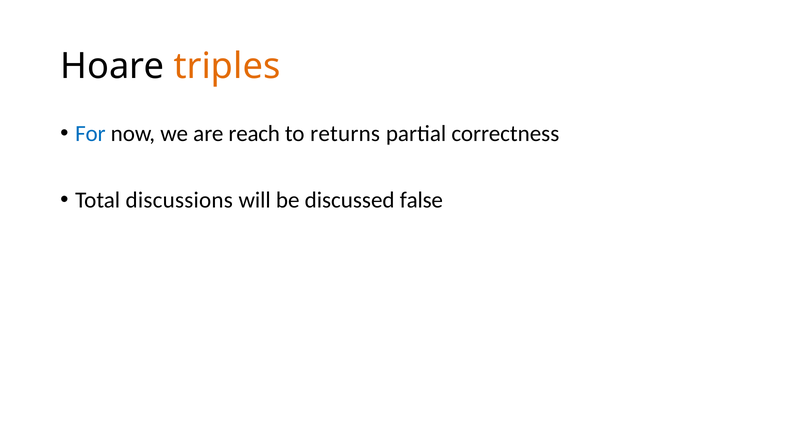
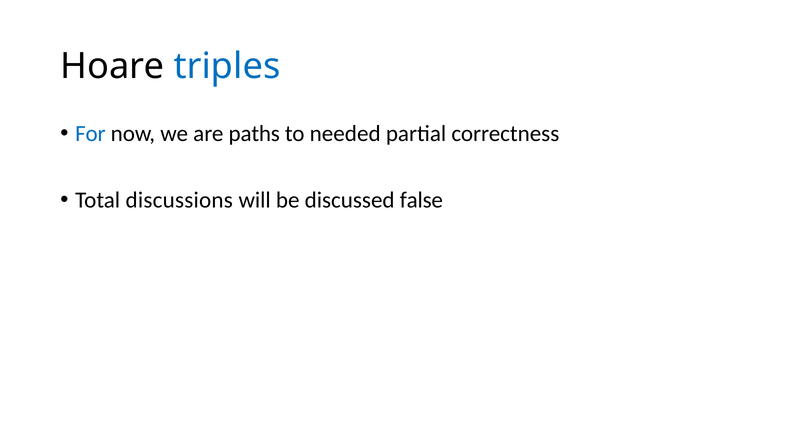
triples colour: orange -> blue
reach: reach -> paths
returns: returns -> needed
